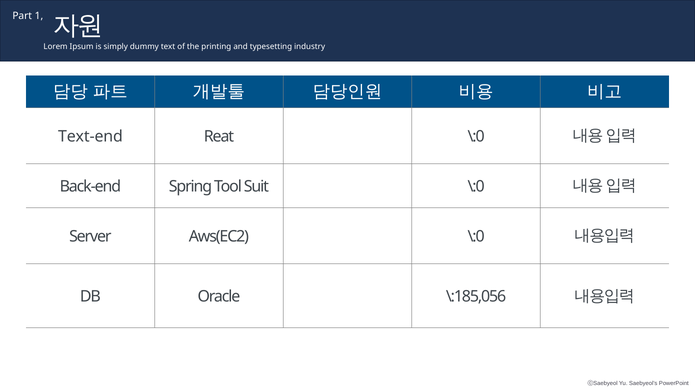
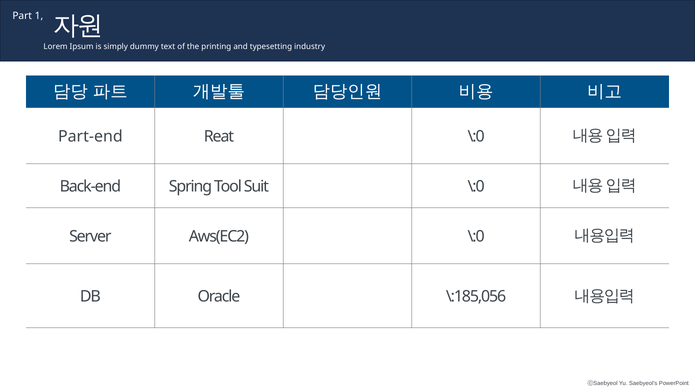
Text-end: Text-end -> Part-end
